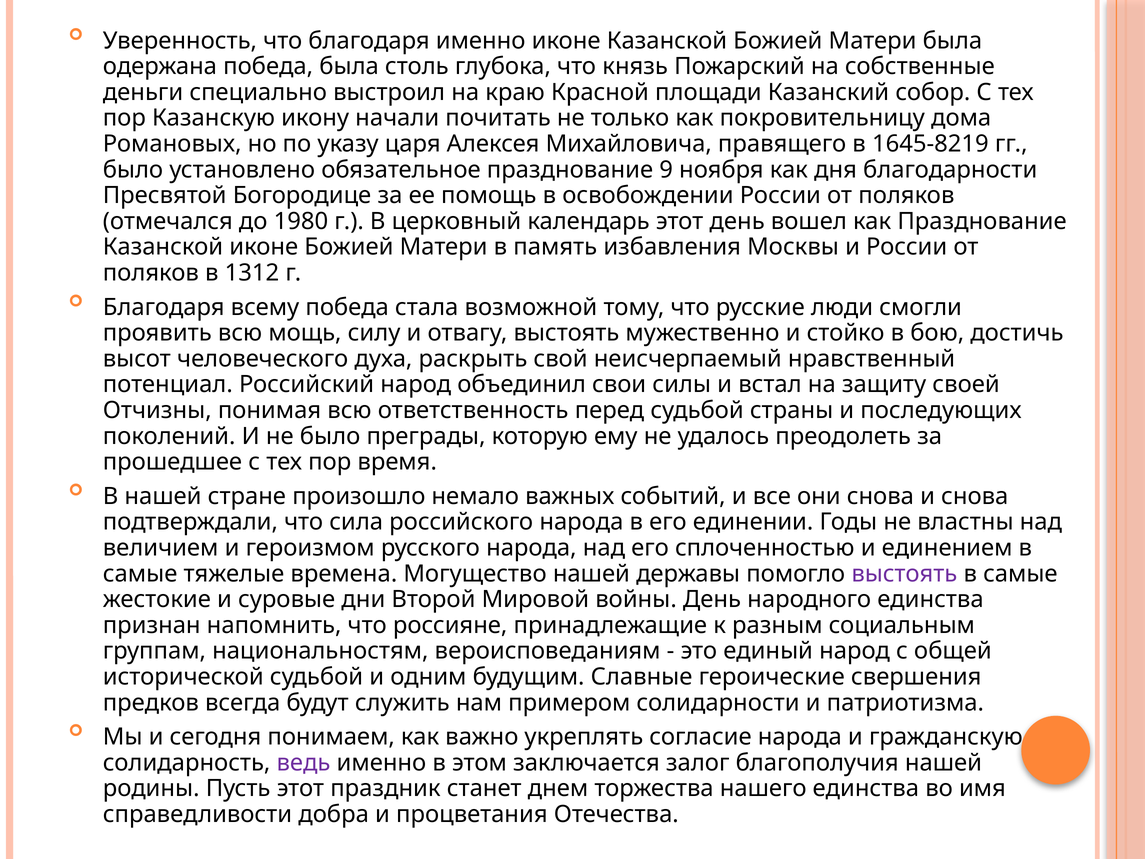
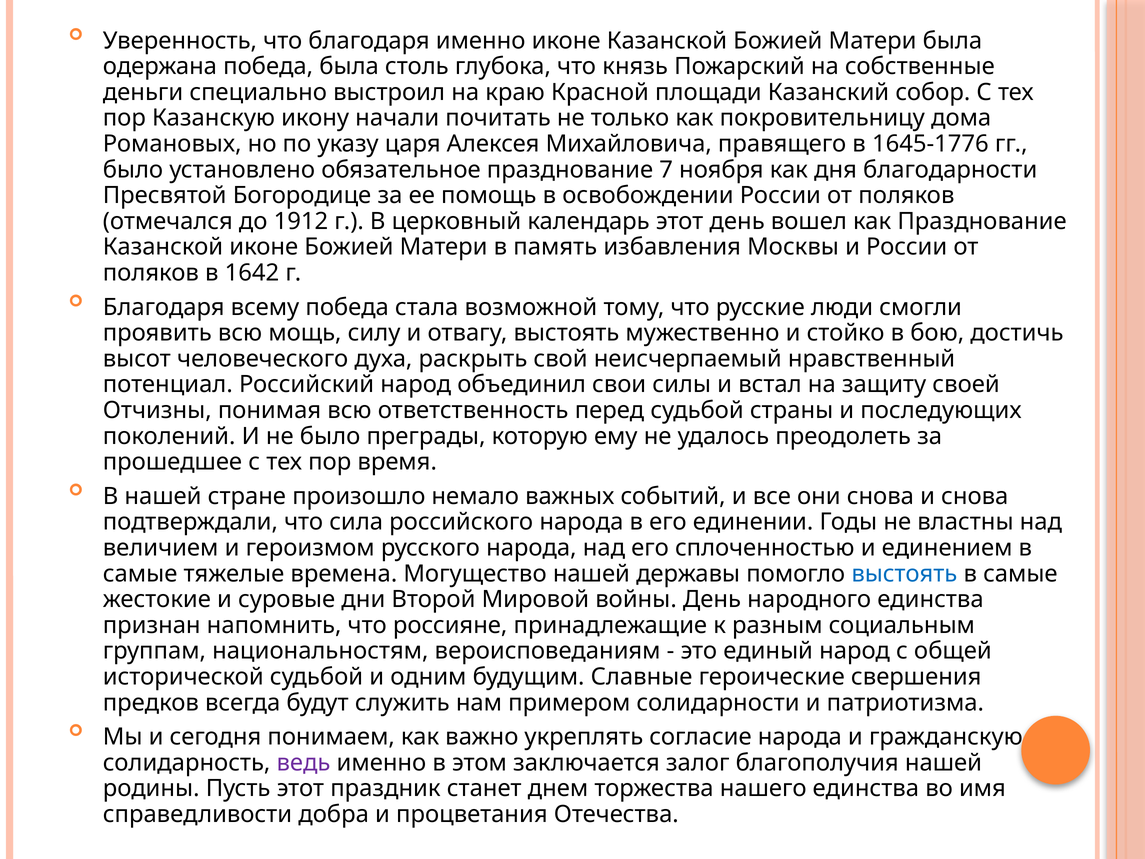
1645-8219: 1645-8219 -> 1645-1776
9: 9 -> 7
1980: 1980 -> 1912
1312: 1312 -> 1642
выстоять at (904, 574) colour: purple -> blue
